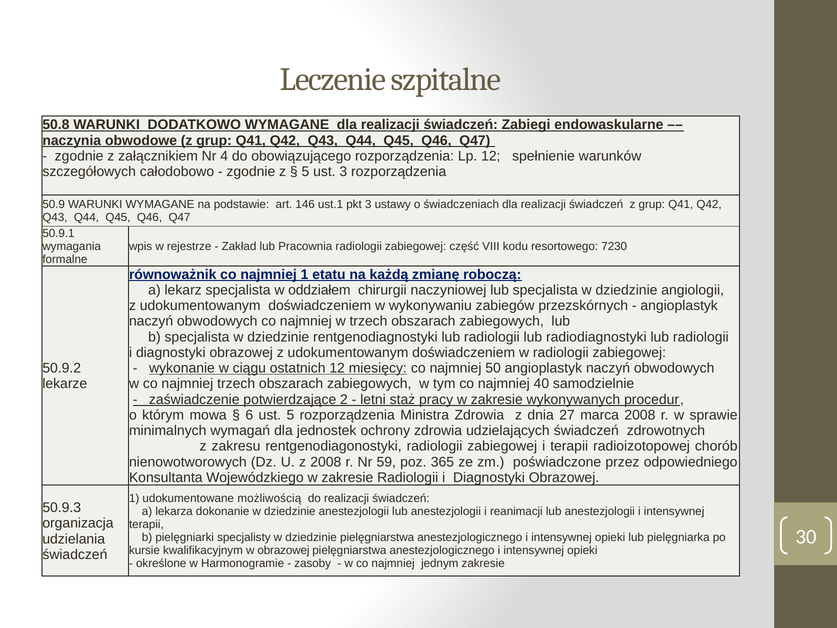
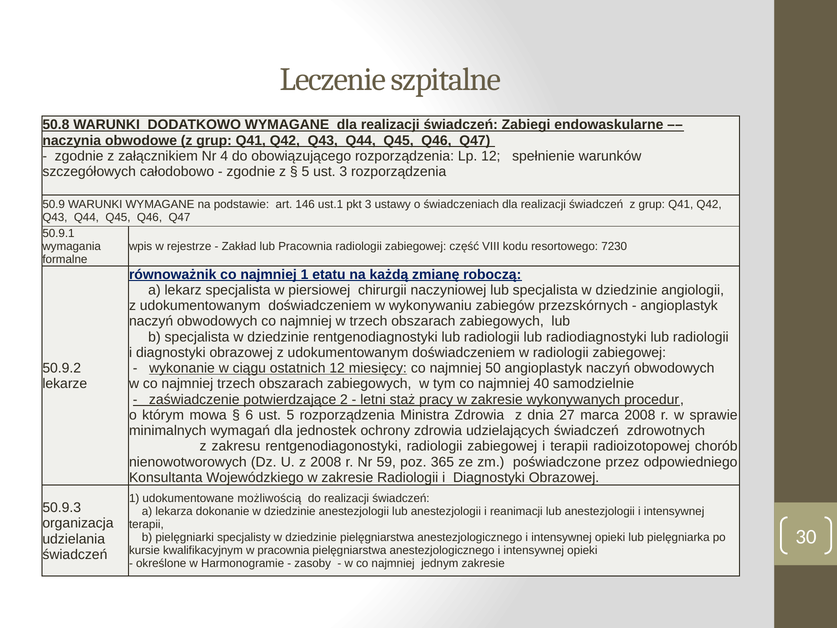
oddziałem: oddziałem -> piersiowej
w obrazowej: obrazowej -> pracownia
